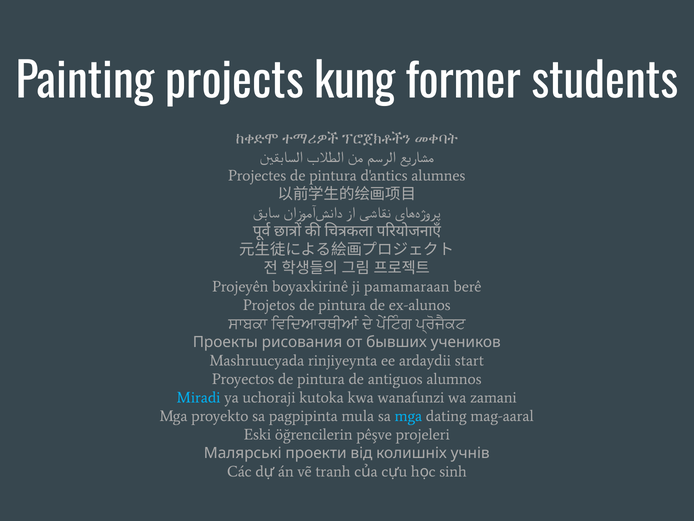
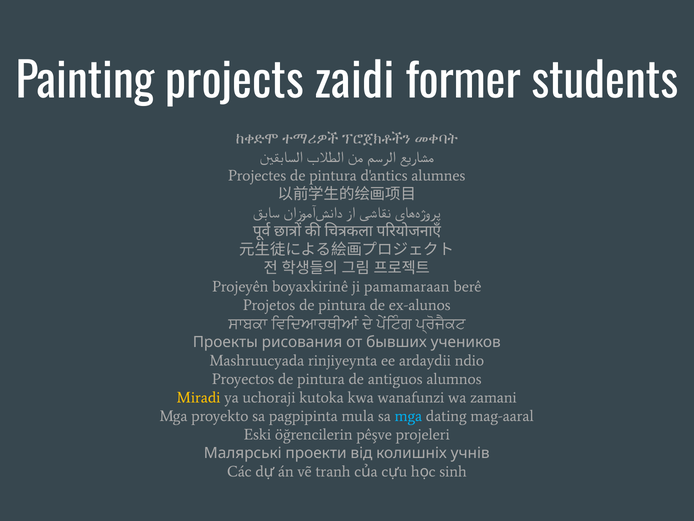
kung: kung -> zaidi
start: start -> ndio
Miradi colour: light blue -> yellow
